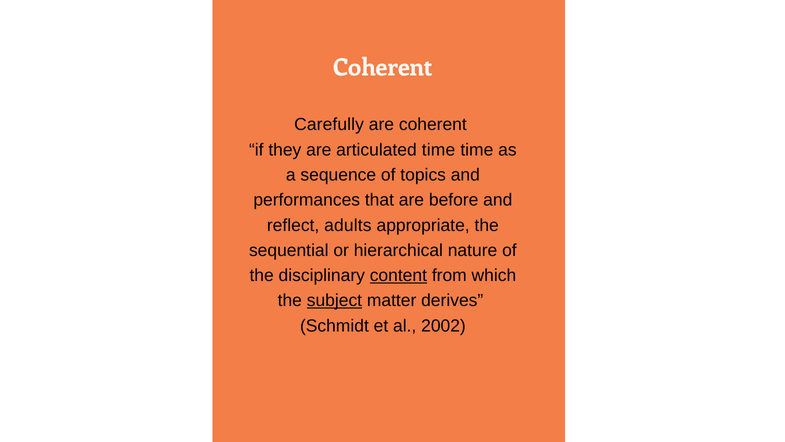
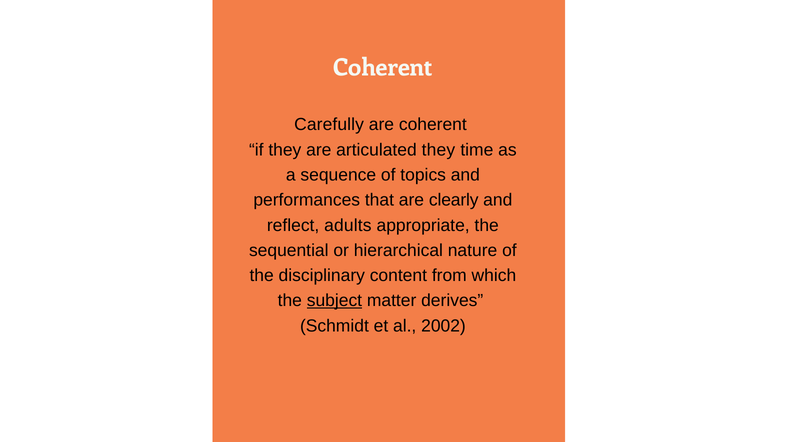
articulated time: time -> they
before: before -> clearly
content underline: present -> none
